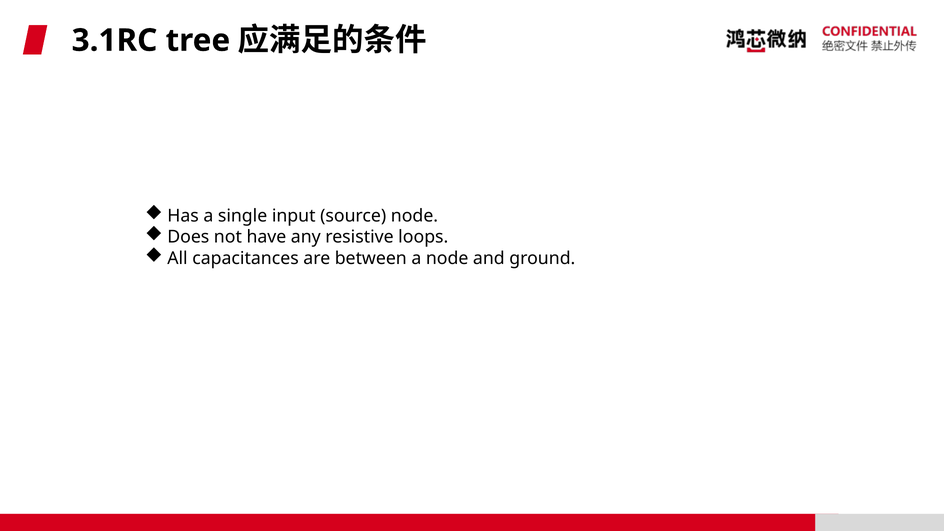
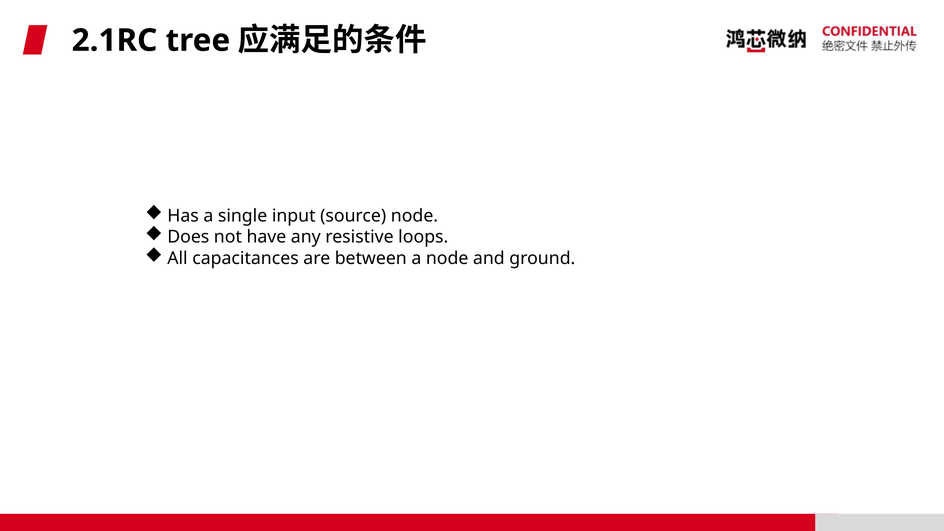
3.1RC: 3.1RC -> 2.1RC
